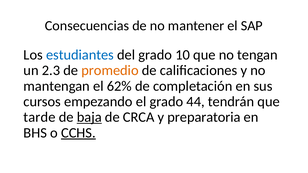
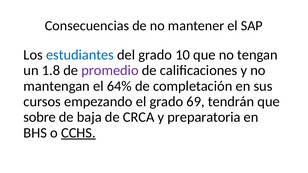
2.3: 2.3 -> 1.8
promedio colour: orange -> purple
62%: 62% -> 64%
44: 44 -> 69
tarde: tarde -> sobre
baja underline: present -> none
